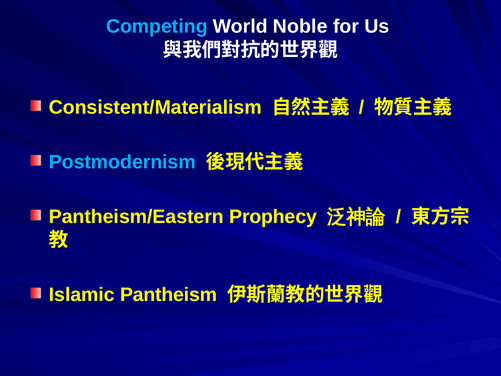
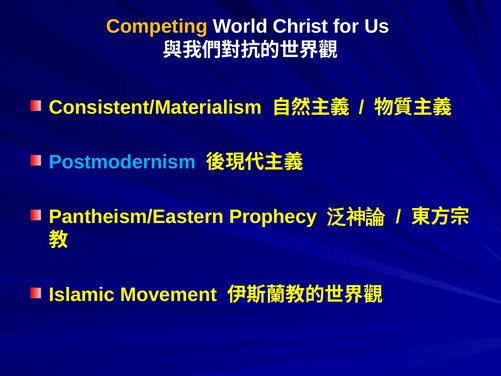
Competing colour: light blue -> yellow
Noble: Noble -> Christ
Pantheism: Pantheism -> Movement
